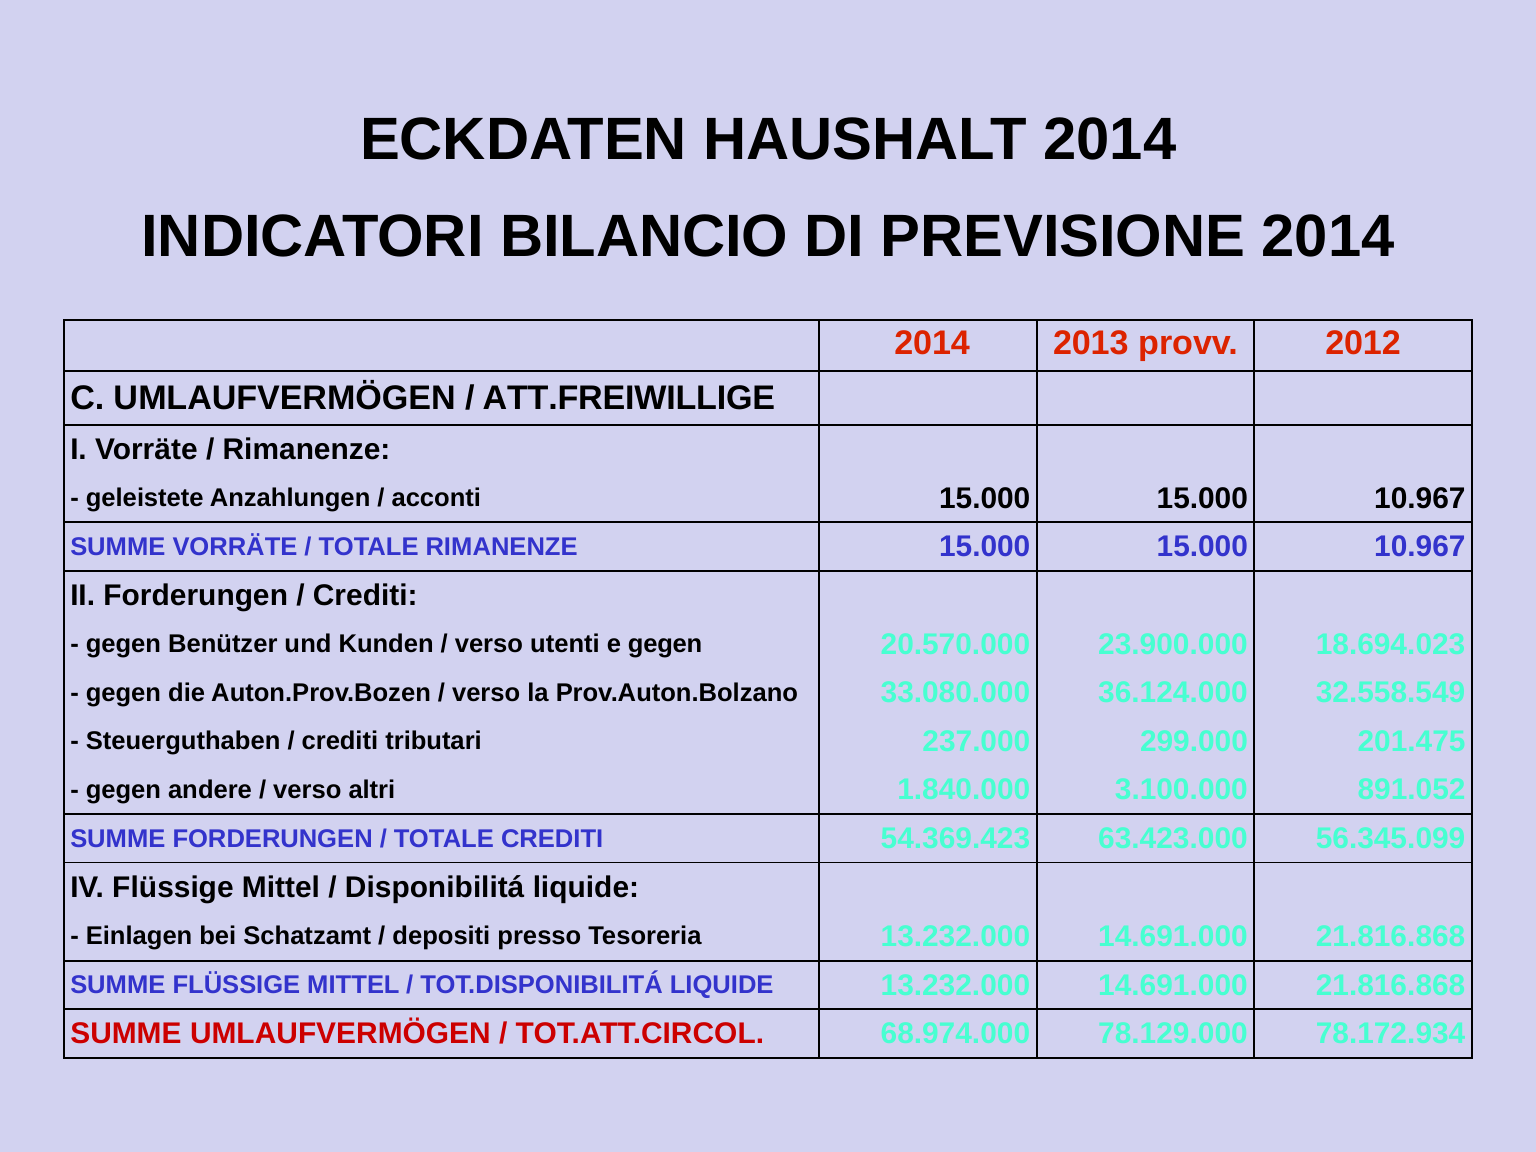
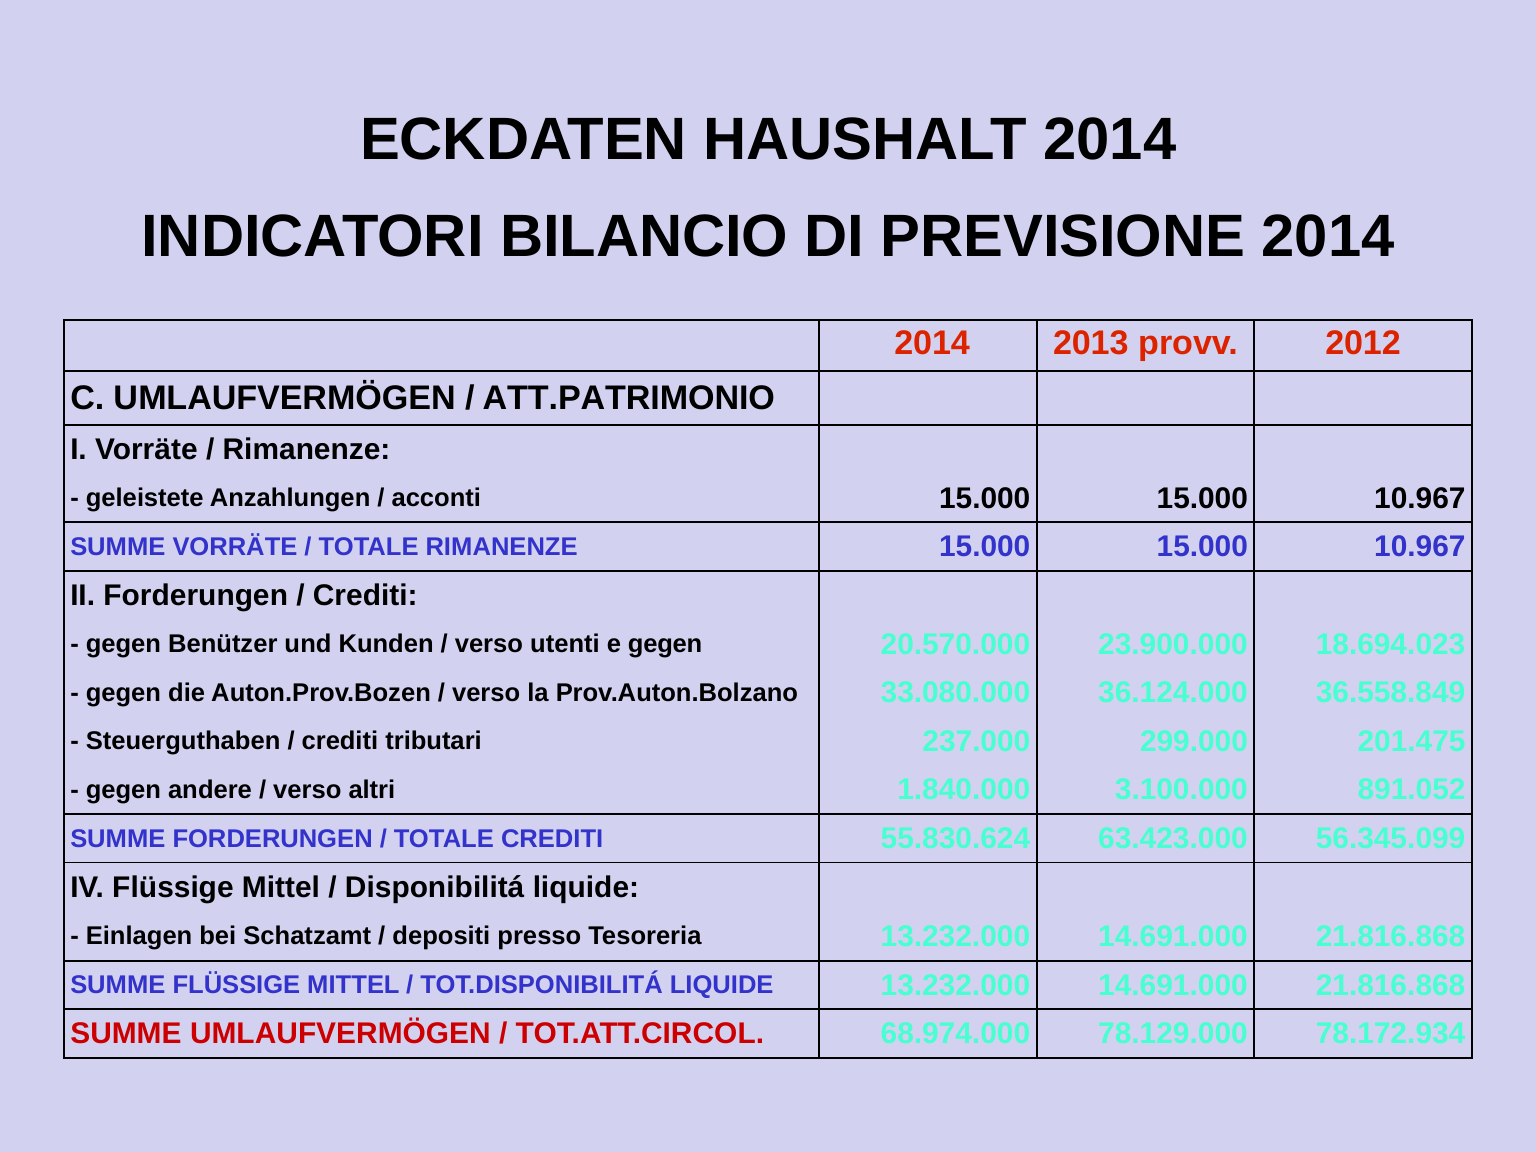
ATT.FREIWILLIGE: ATT.FREIWILLIGE -> ATT.PATRIMONIO
32.558.549: 32.558.549 -> 36.558.849
54.369.423: 54.369.423 -> 55.830.624
